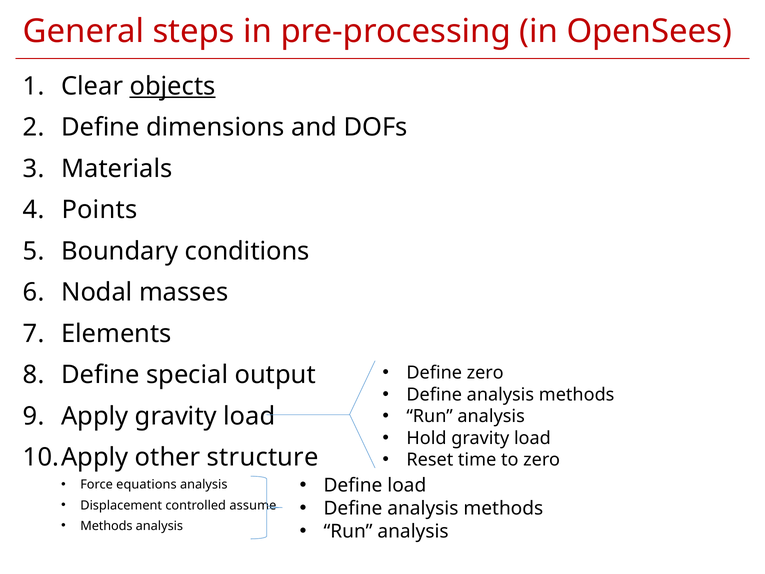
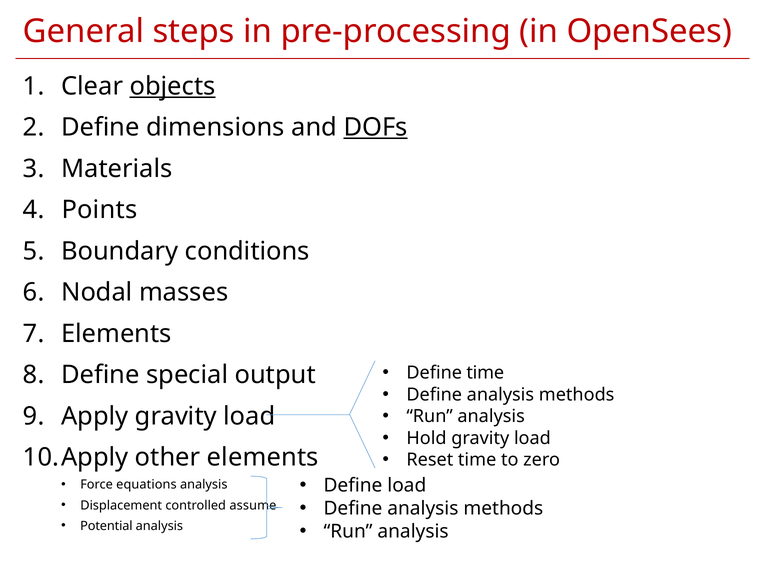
DOFs underline: none -> present
Define zero: zero -> time
other structure: structure -> elements
Methods at (106, 526): Methods -> Potential
